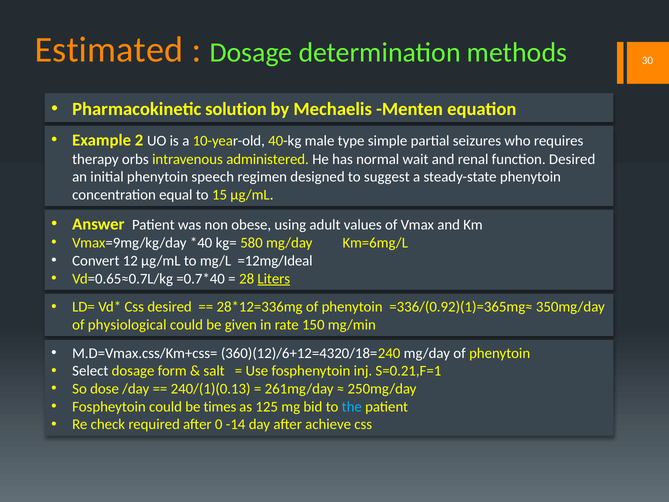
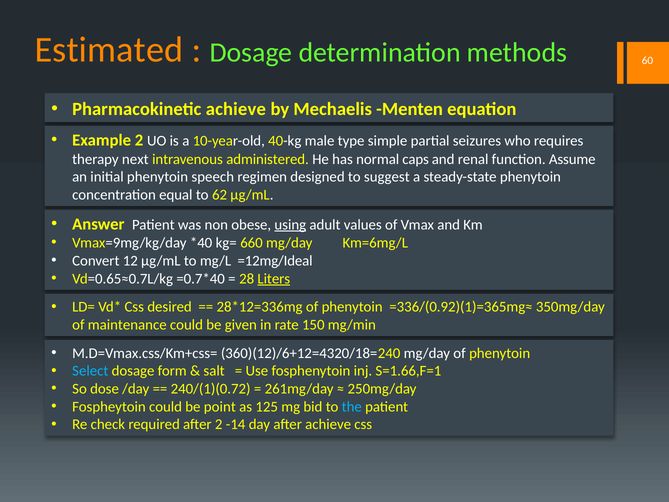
30: 30 -> 60
Pharmacokinetic solution: solution -> achieve
orbs: orbs -> next
wait: wait -> caps
function Desired: Desired -> Assume
15: 15 -> 62
using underline: none -> present
580: 580 -> 660
physiological: physiological -> maintenance
Select colour: white -> light blue
S=0.21,F=1: S=0.21,F=1 -> S=1.66,F=1
240/(1)(0.13: 240/(1)(0.13 -> 240/(1)(0.72
times: times -> point
after 0: 0 -> 2
